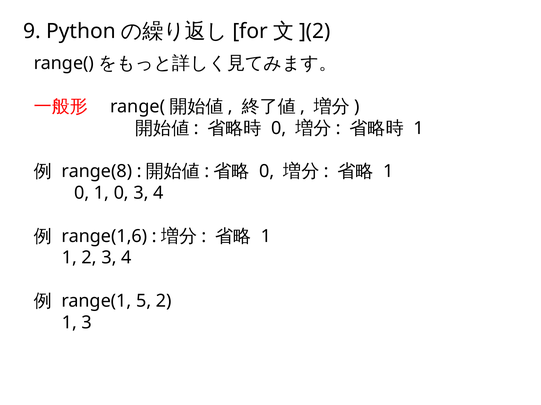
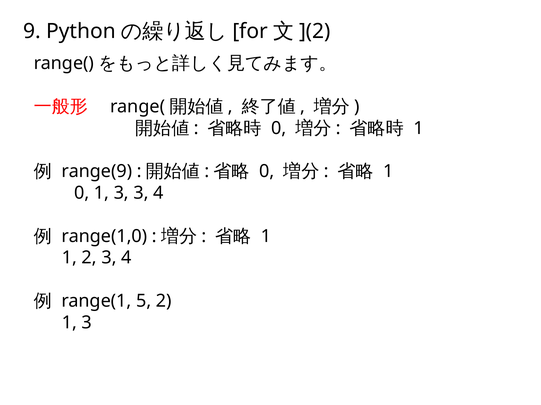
range(8: range(8 -> range(9
0 1 0: 0 -> 3
range(1,6: range(1,6 -> range(1,0
